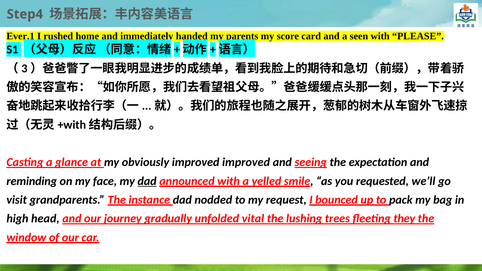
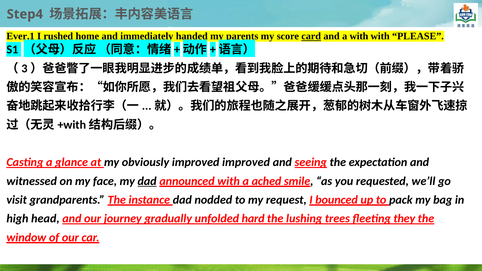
card underline: none -> present
a seen: seen -> with
reminding: reminding -> witnessed
yelled: yelled -> ached
vital: vital -> hard
